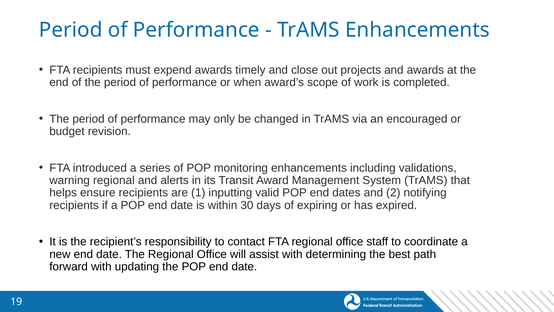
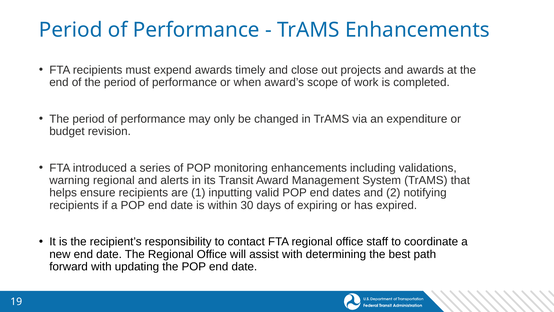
encouraged: encouraged -> expenditure
